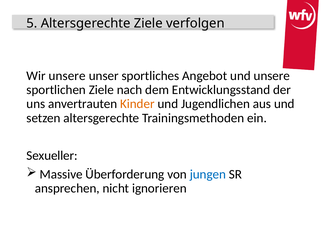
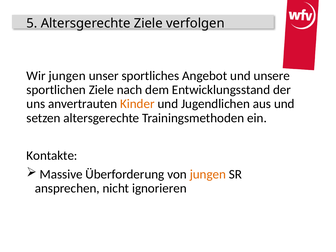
Wir unsere: unsere -> jungen
Sexueller: Sexueller -> Kontakte
jungen at (208, 174) colour: blue -> orange
